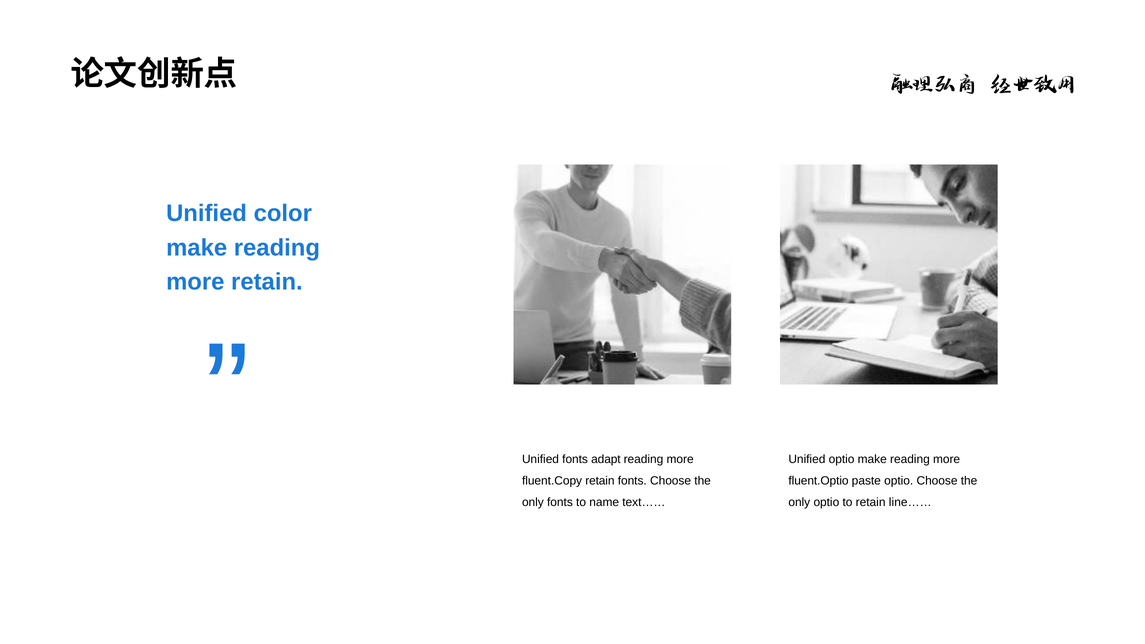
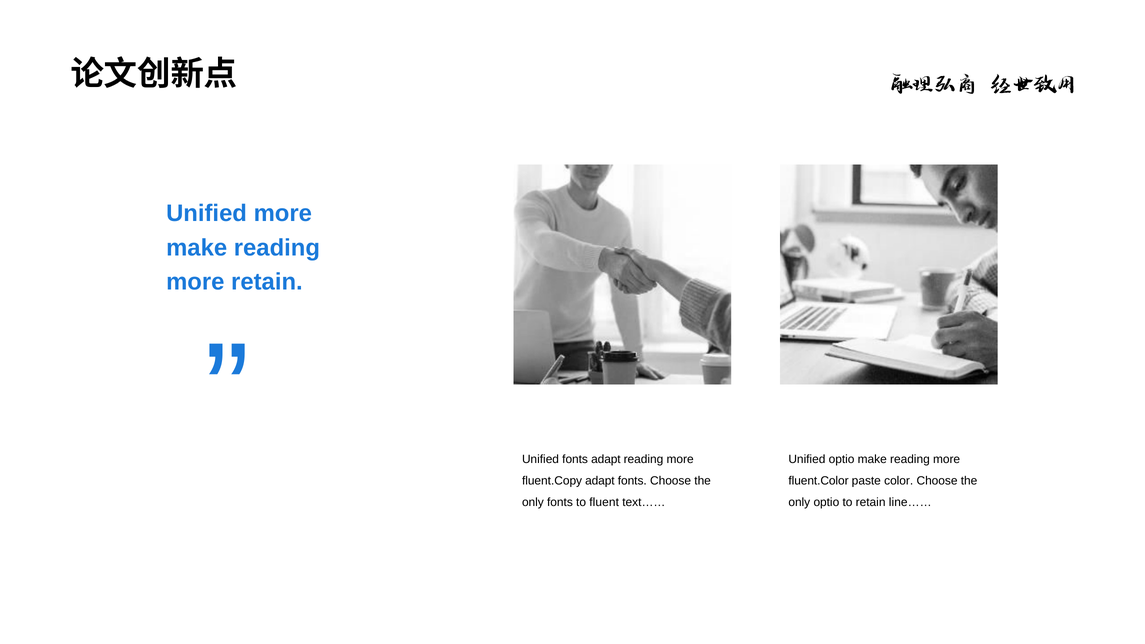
Unified color: color -> more
fluent.Copy retain: retain -> adapt
fluent.Optio: fluent.Optio -> fluent.Color
paste optio: optio -> color
name: name -> fluent
